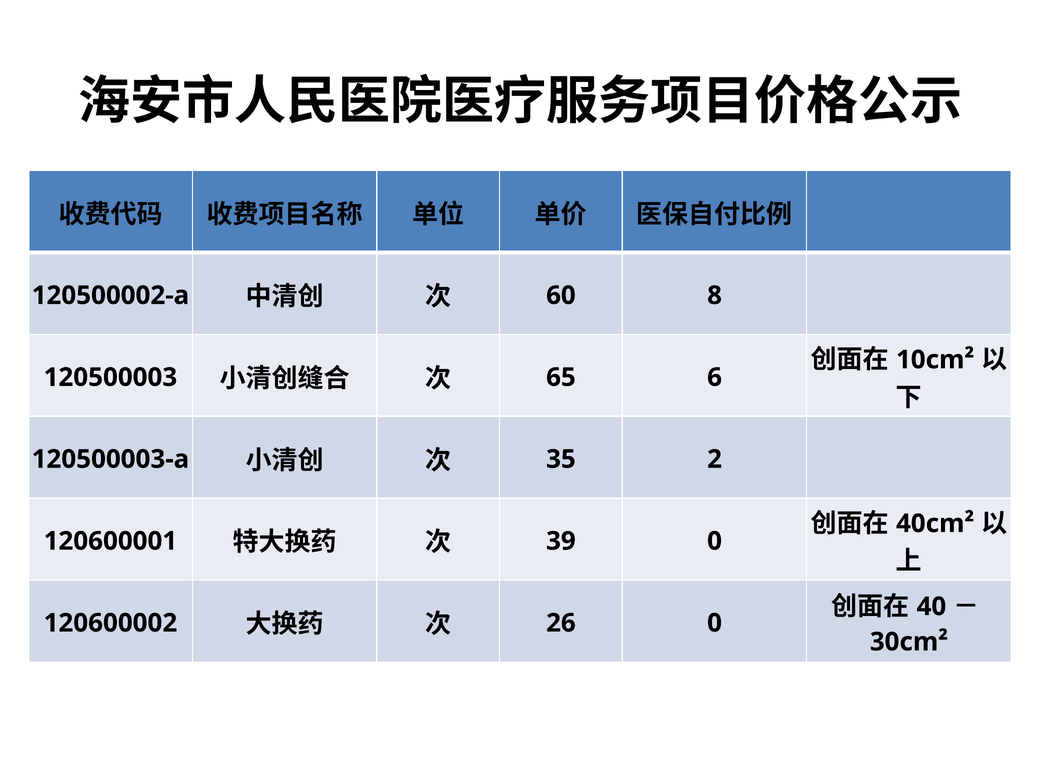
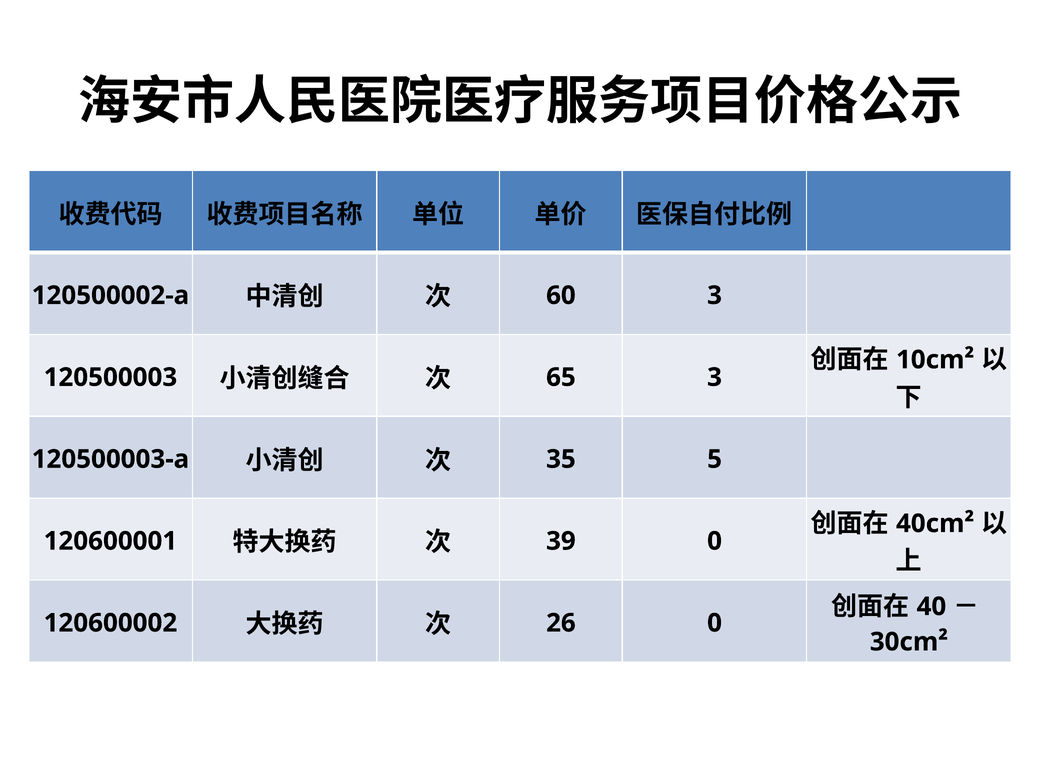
60 8: 8 -> 3
65 6: 6 -> 3
2: 2 -> 5
